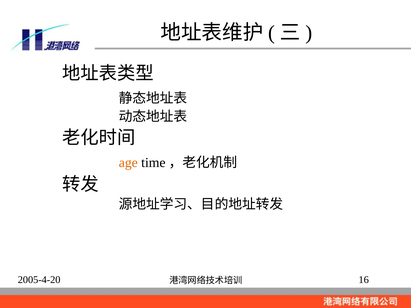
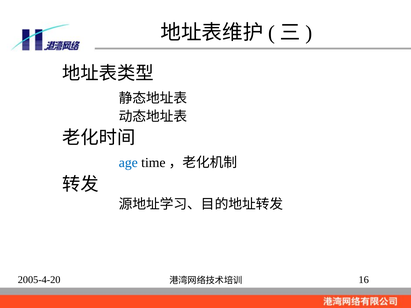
age colour: orange -> blue
